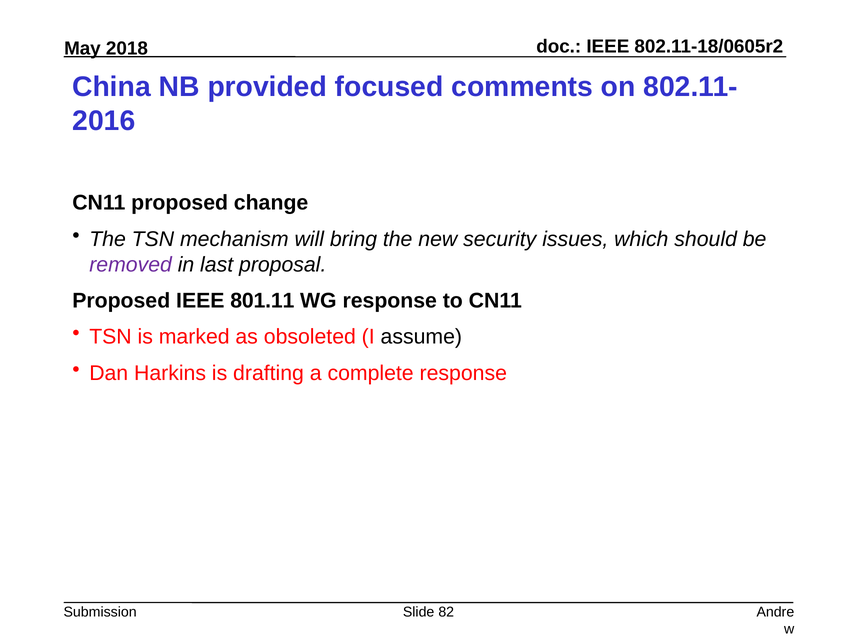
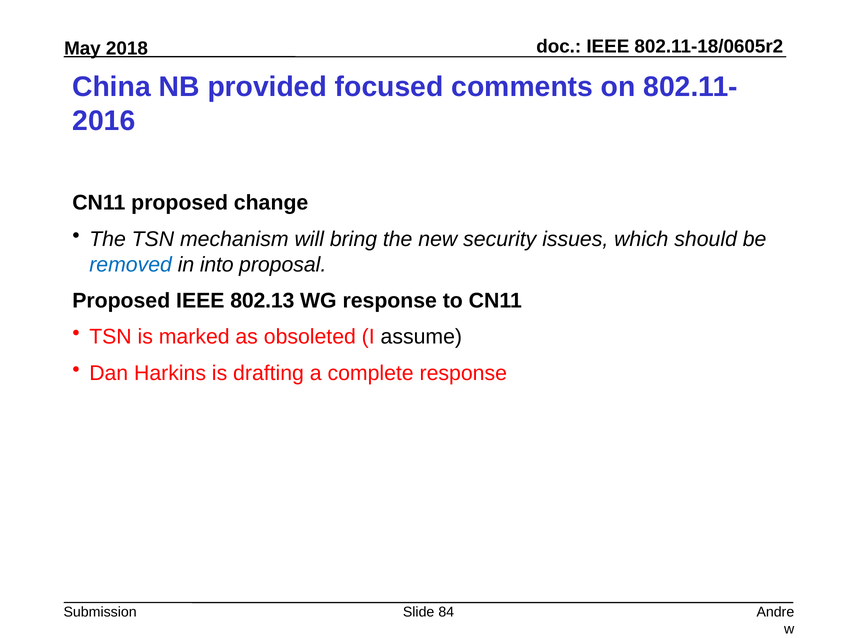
removed colour: purple -> blue
last: last -> into
801.11: 801.11 -> 802.13
82: 82 -> 84
